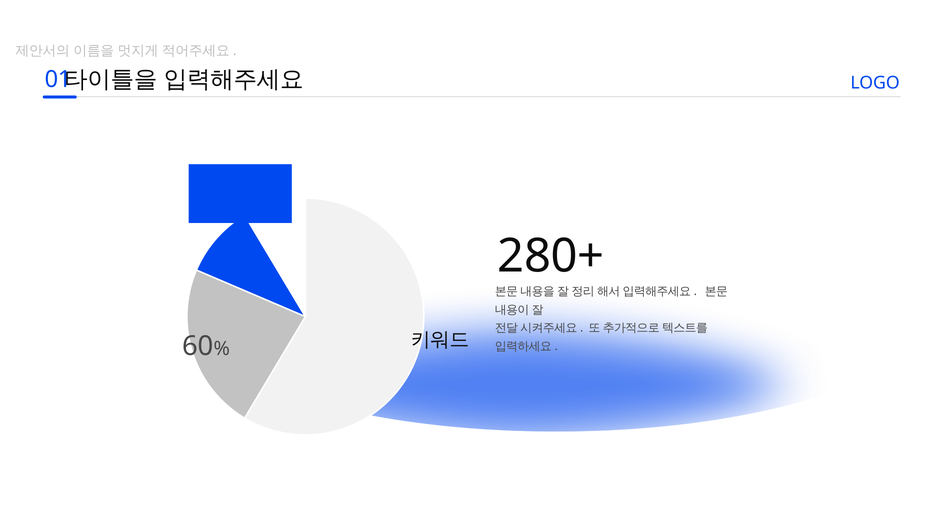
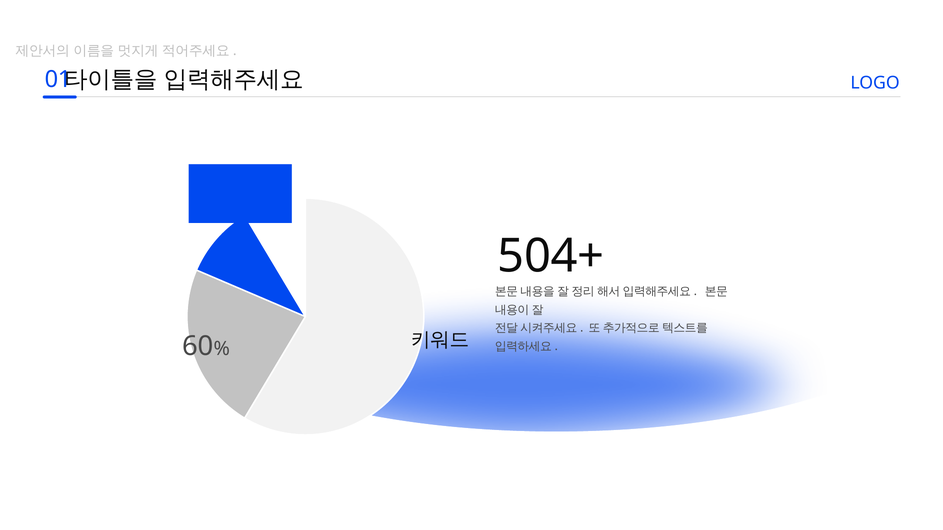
280+: 280+ -> 504+
